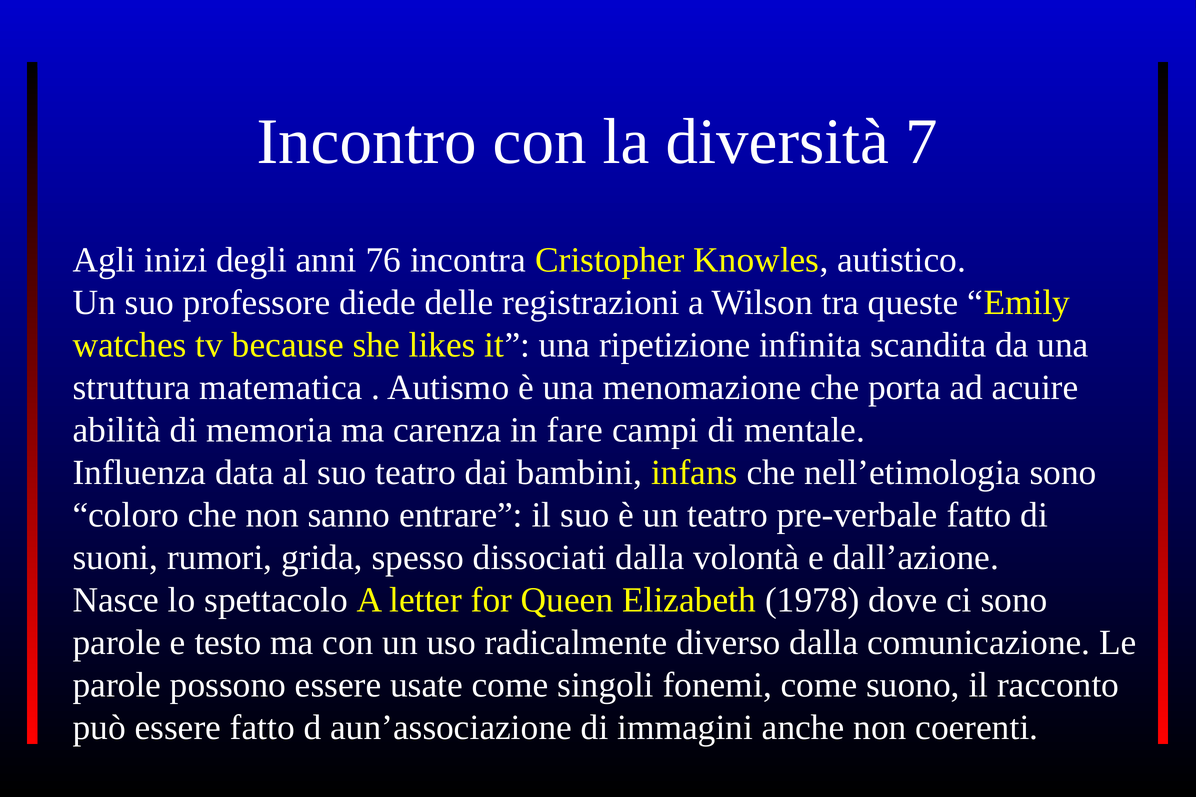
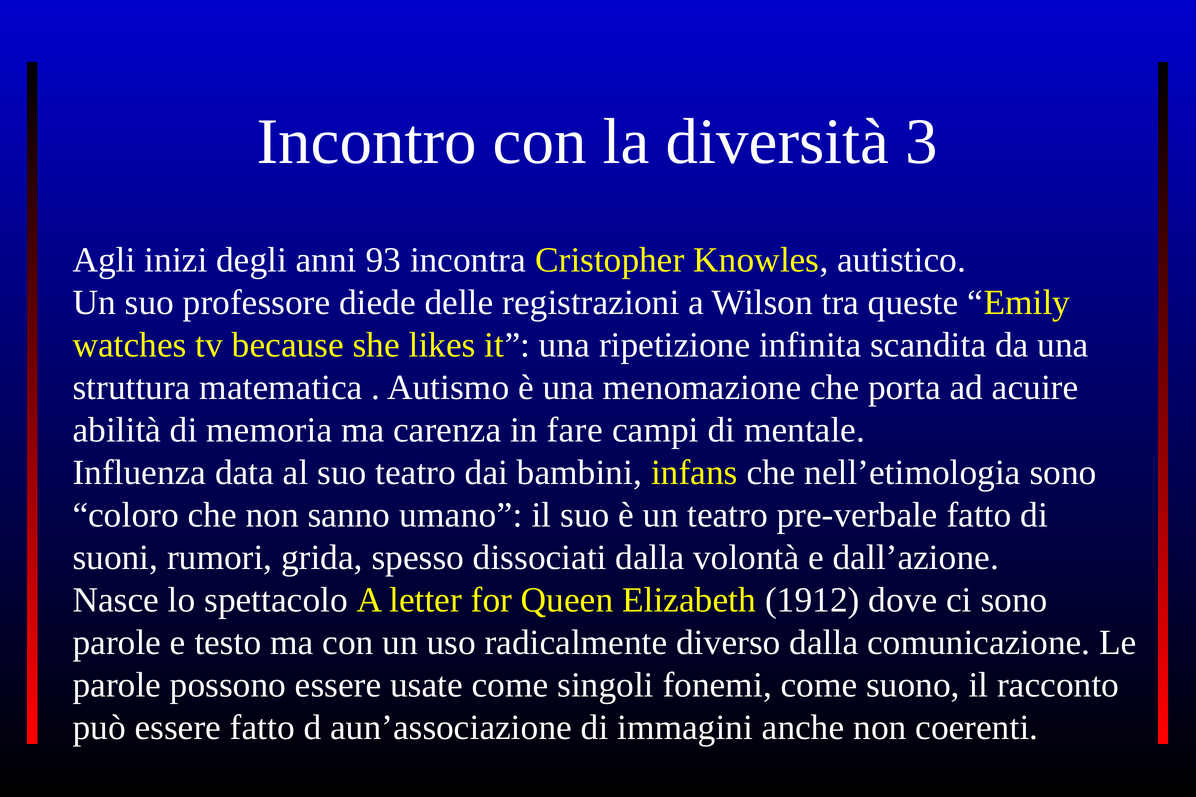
7: 7 -> 3
76: 76 -> 93
entrare: entrare -> umano
1978: 1978 -> 1912
